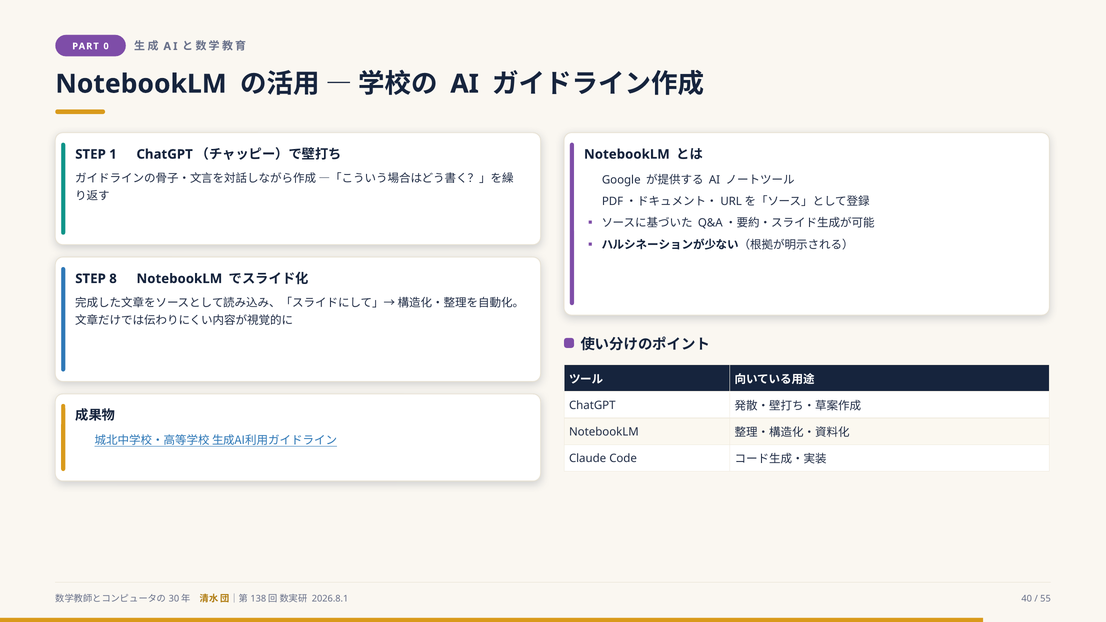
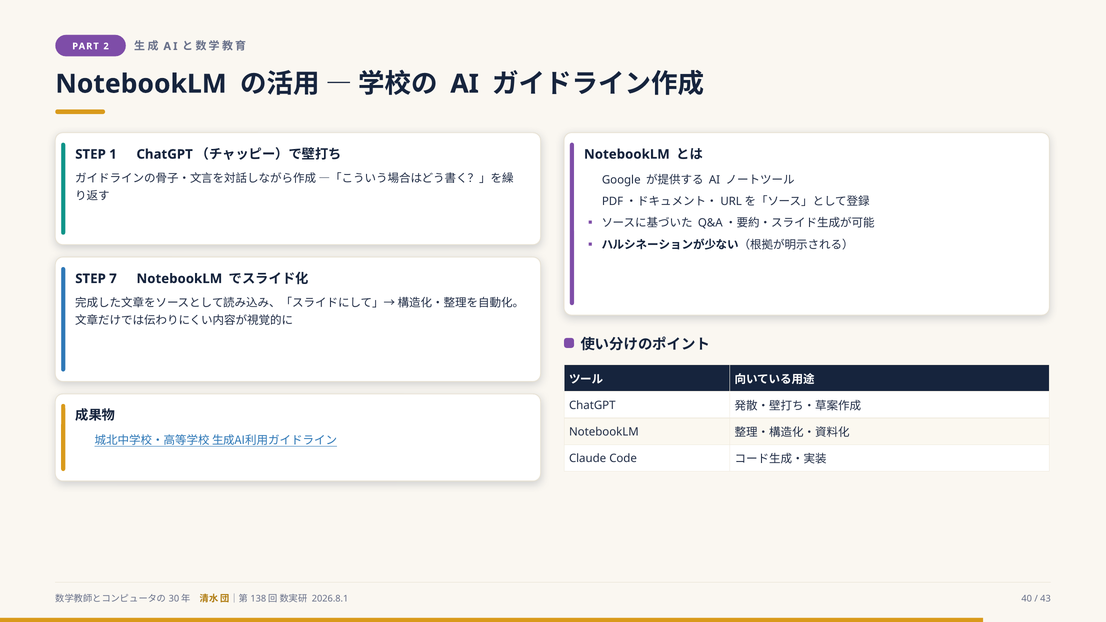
0: 0 -> 2
8: 8 -> 7
55: 55 -> 43
